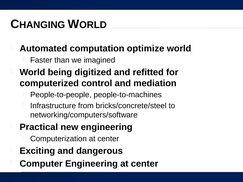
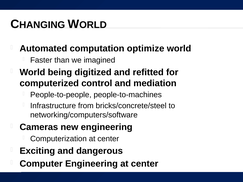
Practical: Practical -> Cameras
